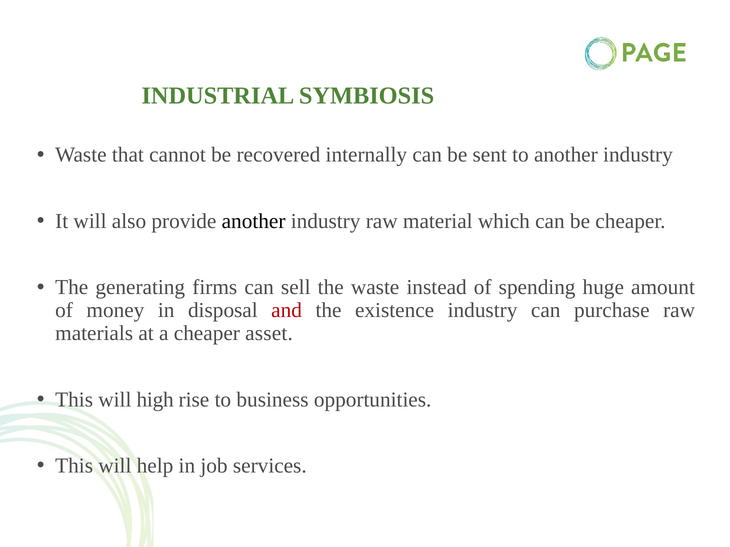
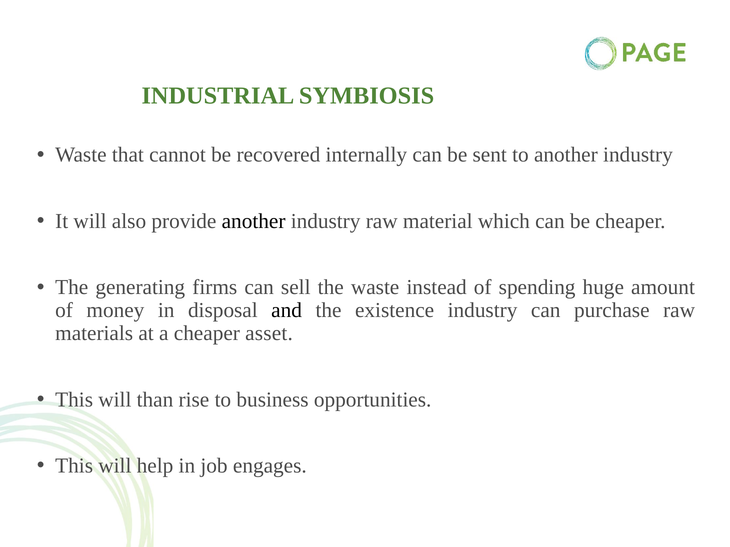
and colour: red -> black
high: high -> than
services: services -> engages
